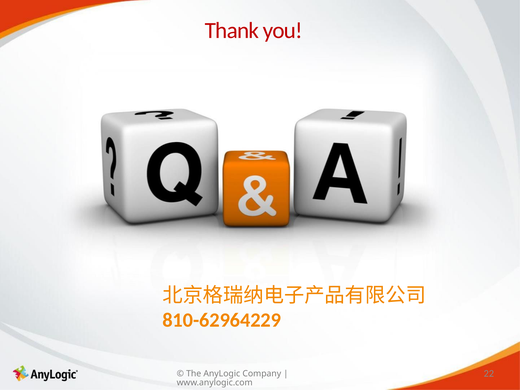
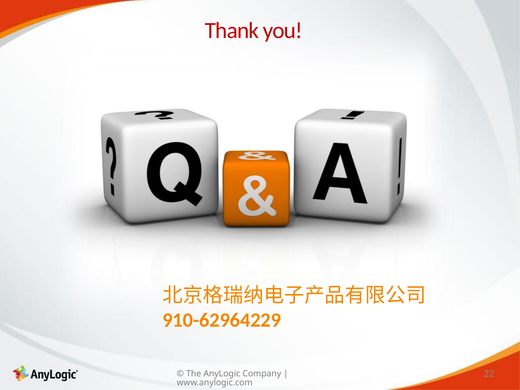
810-62964229: 810-62964229 -> 910-62964229
